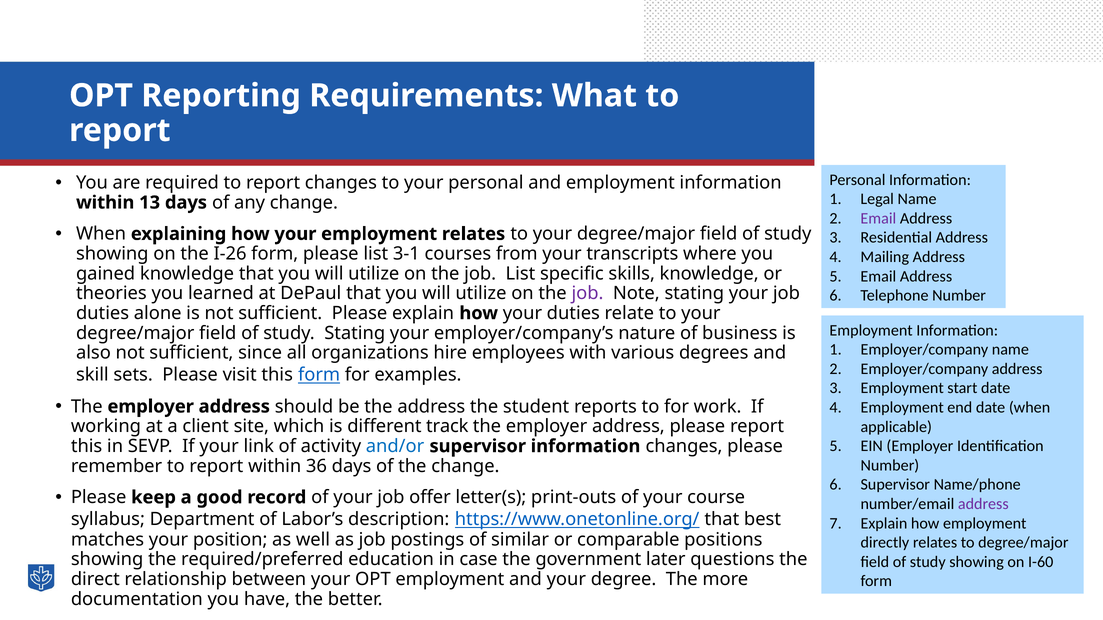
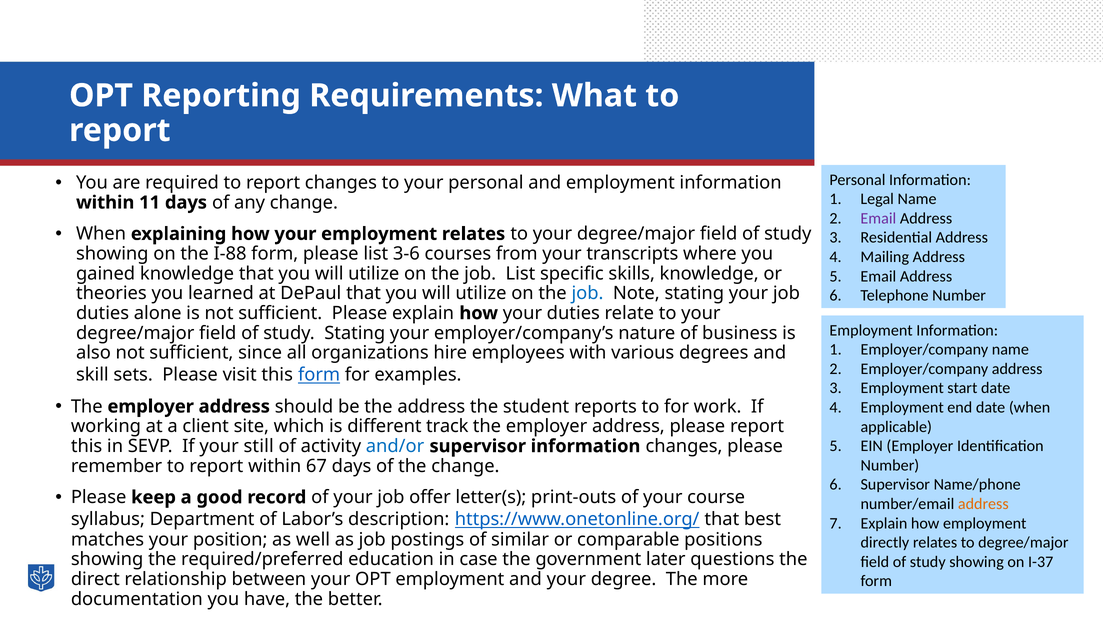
13: 13 -> 11
I-26: I-26 -> I-88
3-1: 3-1 -> 3-6
job at (587, 294) colour: purple -> blue
link: link -> still
36: 36 -> 67
address at (983, 504) colour: purple -> orange
I-60: I-60 -> I-37
